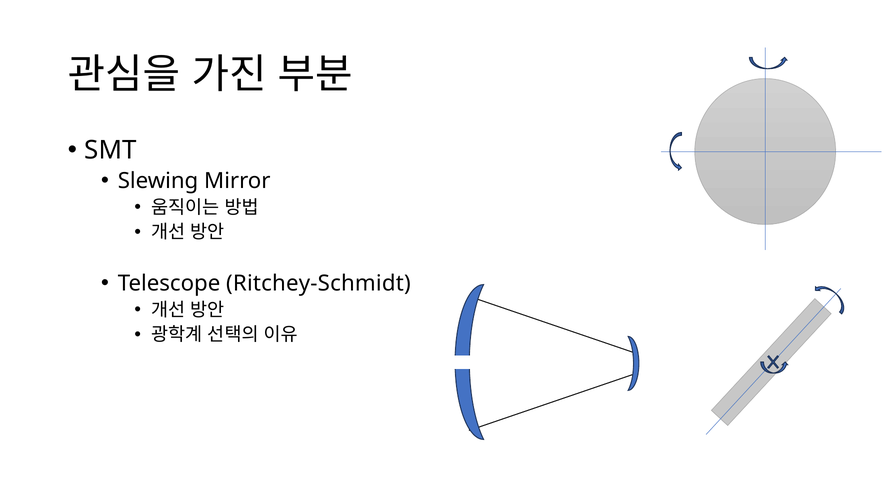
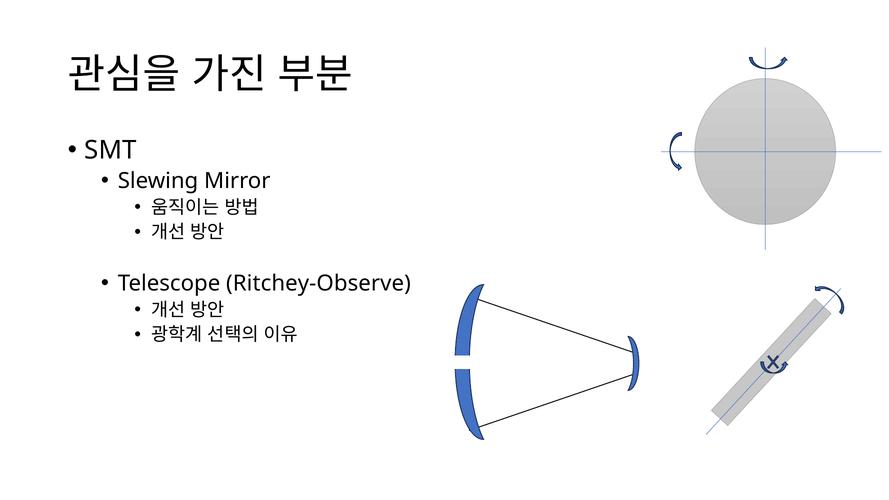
Ritchey-Schmidt: Ritchey-Schmidt -> Ritchey-Observe
